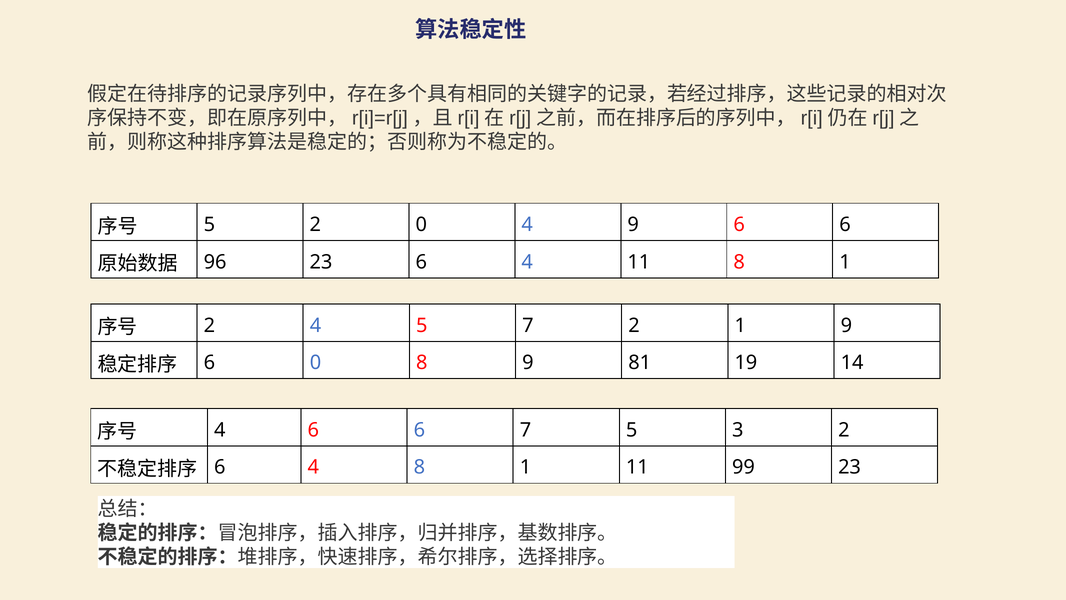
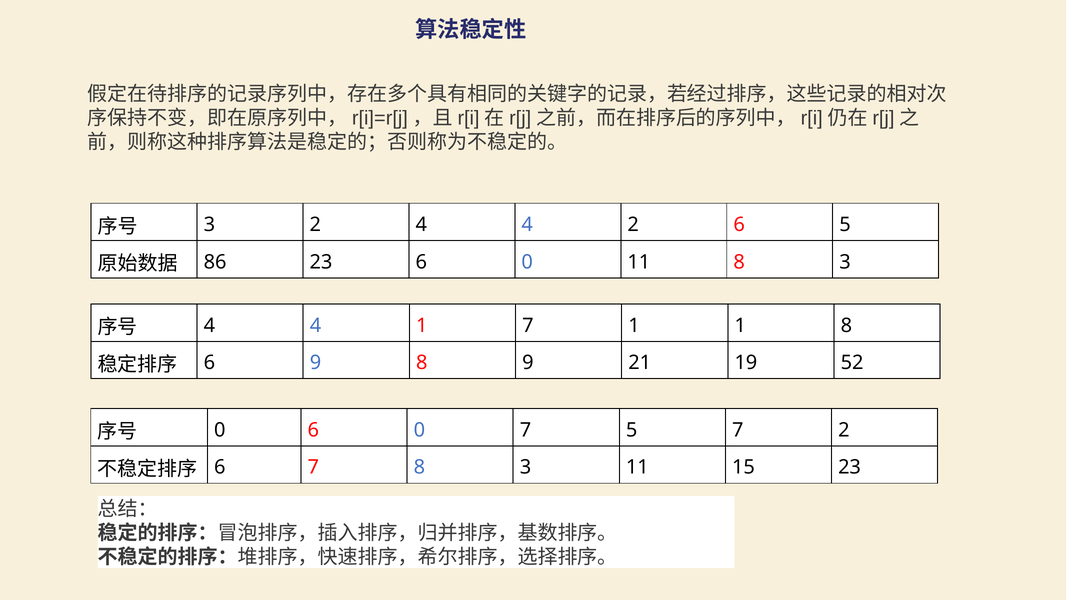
5 at (209, 224): 5 -> 3
2 0: 0 -> 4
4 9: 9 -> 2
6 at (845, 224): 6 -> 5
96: 96 -> 86
23 6 4: 4 -> 0
11 8 1: 1 -> 3
2 at (209, 325): 2 -> 4
4 5: 5 -> 1
7 2: 2 -> 1
1 9: 9 -> 8
6 0: 0 -> 9
81: 81 -> 21
14: 14 -> 52
4 at (220, 430): 4 -> 0
6 at (419, 430): 6 -> 0
5 3: 3 -> 7
4 at (313, 467): 4 -> 7
1 at (526, 467): 1 -> 3
99: 99 -> 15
